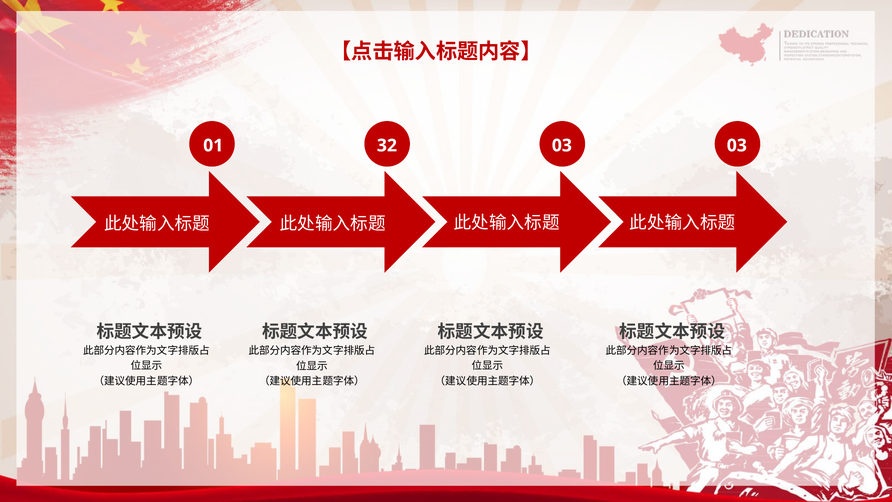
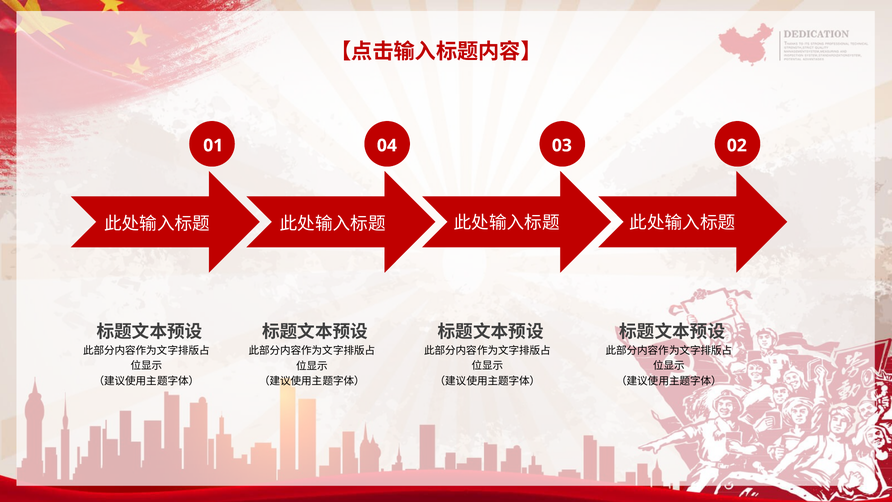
32: 32 -> 04
03 03: 03 -> 02
